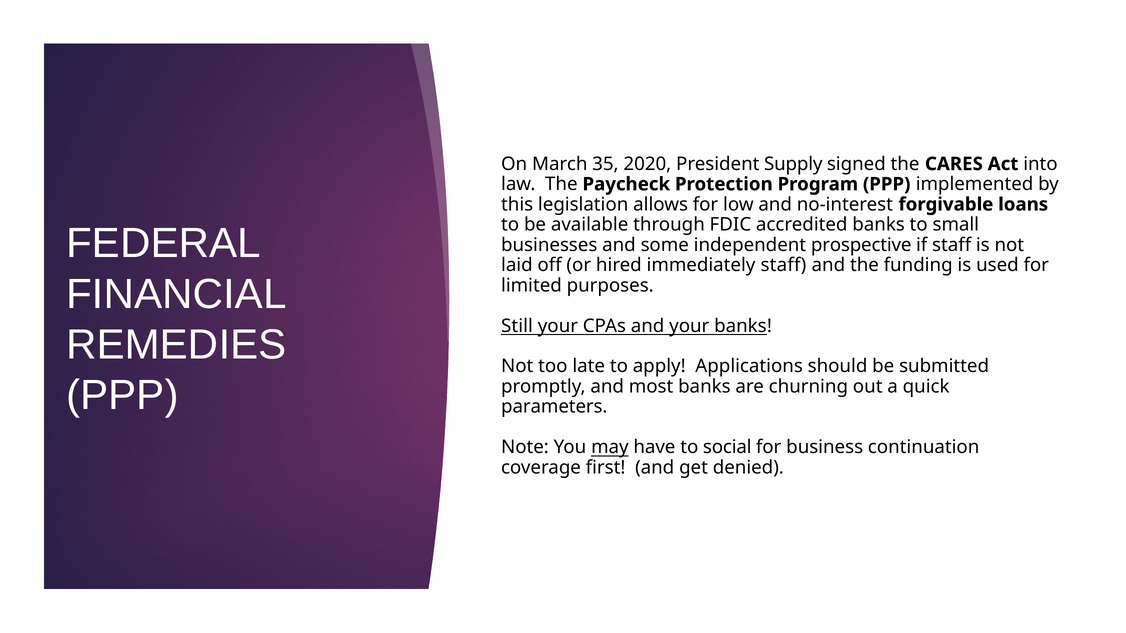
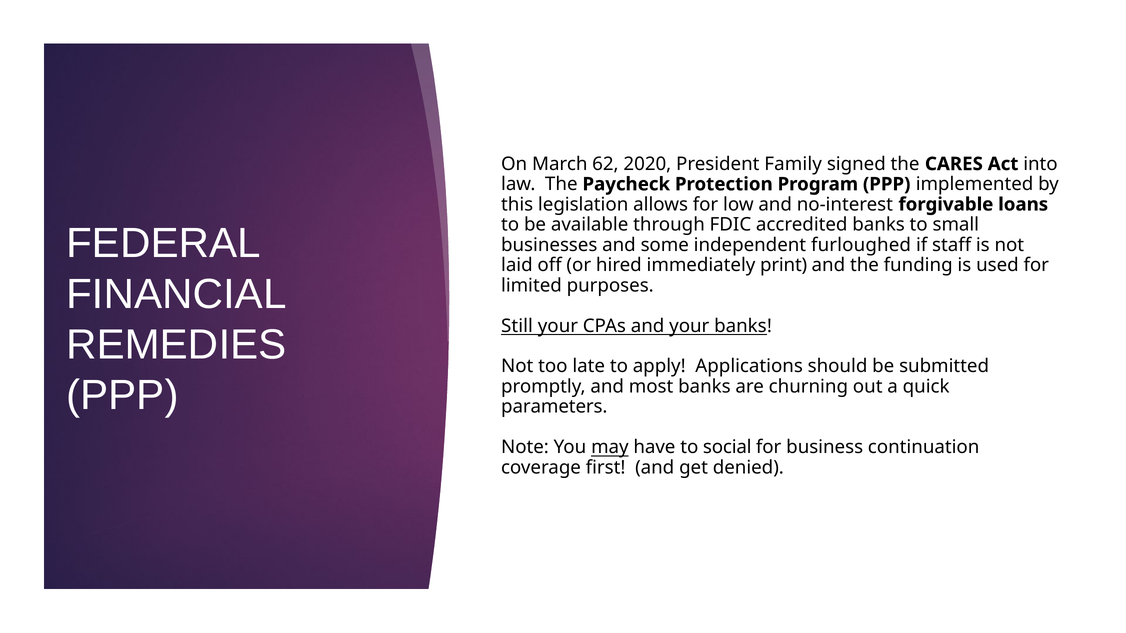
35: 35 -> 62
Supply: Supply -> Family
prospective: prospective -> furloughed
immediately staff: staff -> print
